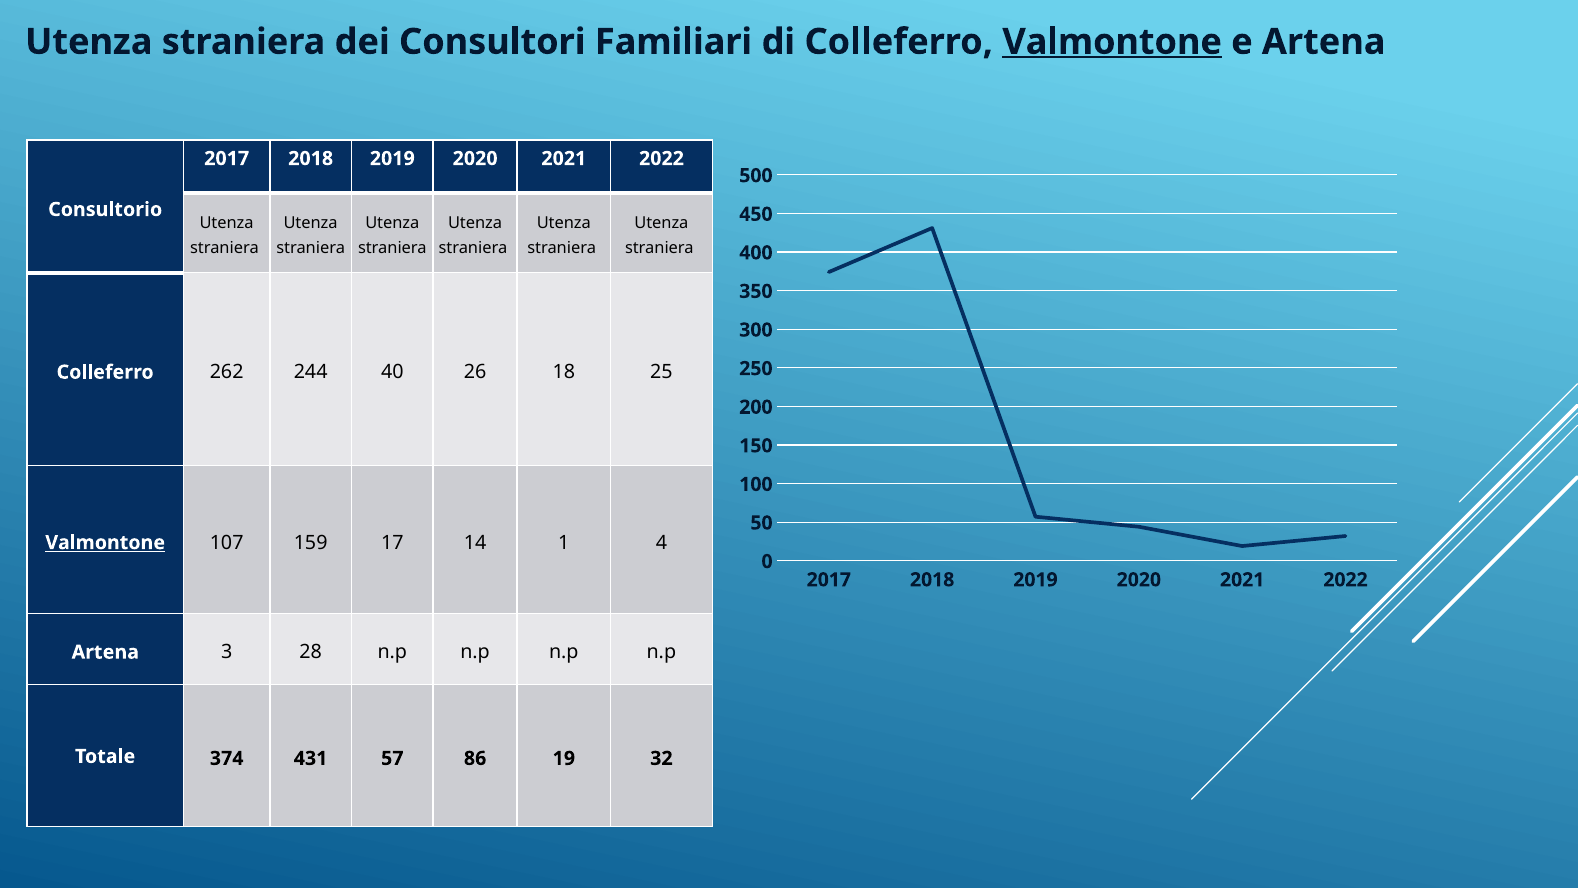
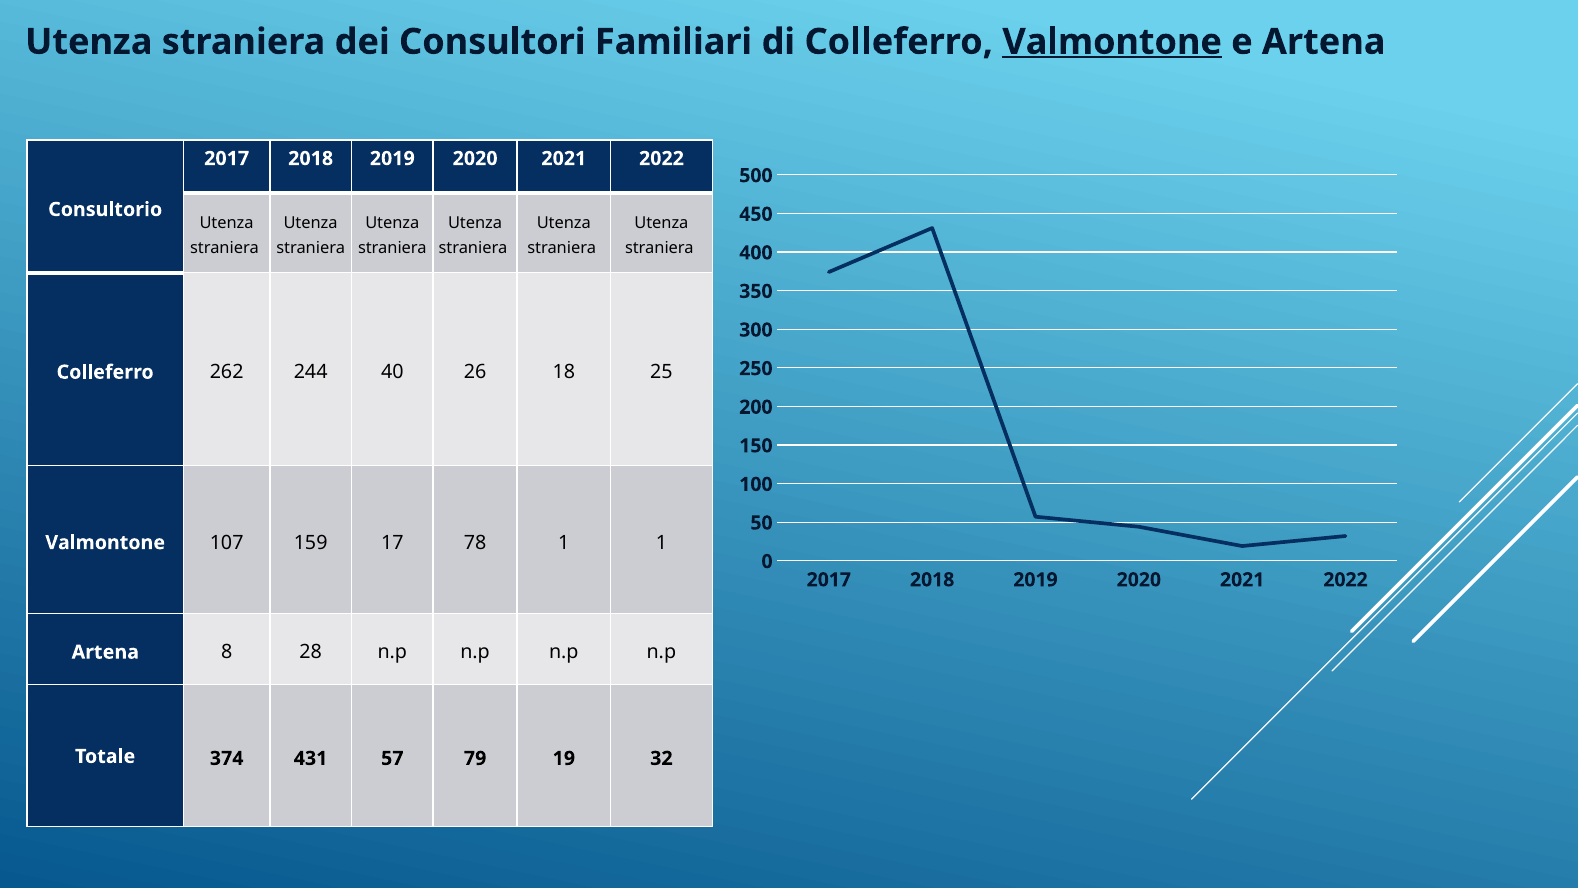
Valmontone at (105, 542) underline: present -> none
14: 14 -> 78
1 4: 4 -> 1
3: 3 -> 8
86: 86 -> 79
